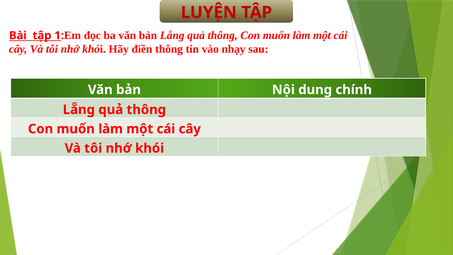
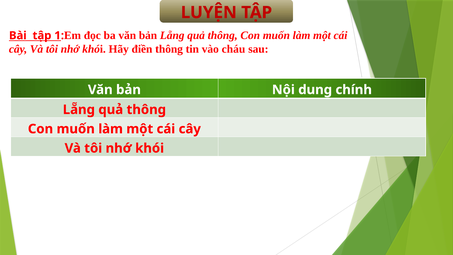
nhạy: nhạy -> cháu
